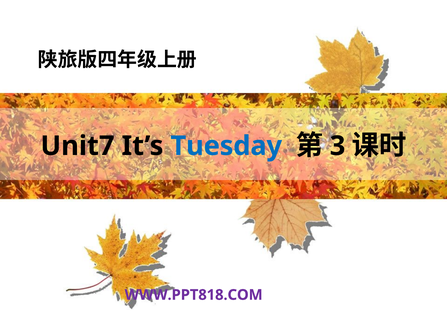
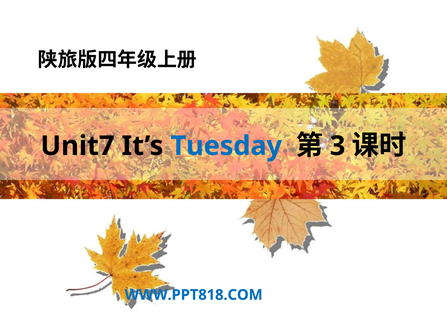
WWW.PPT818.COM colour: purple -> blue
